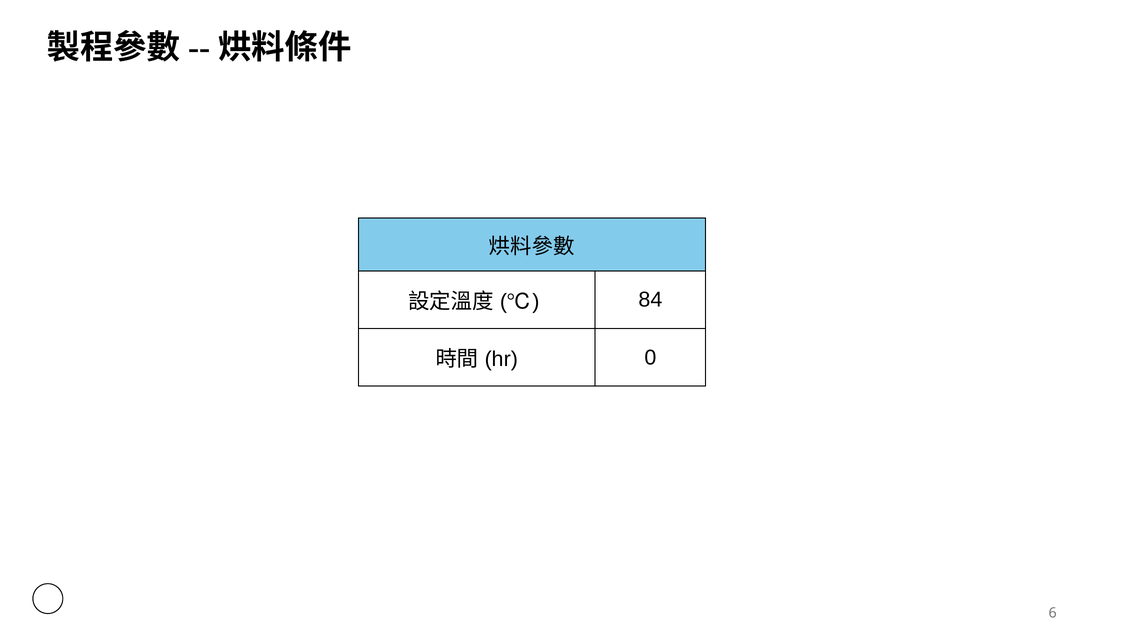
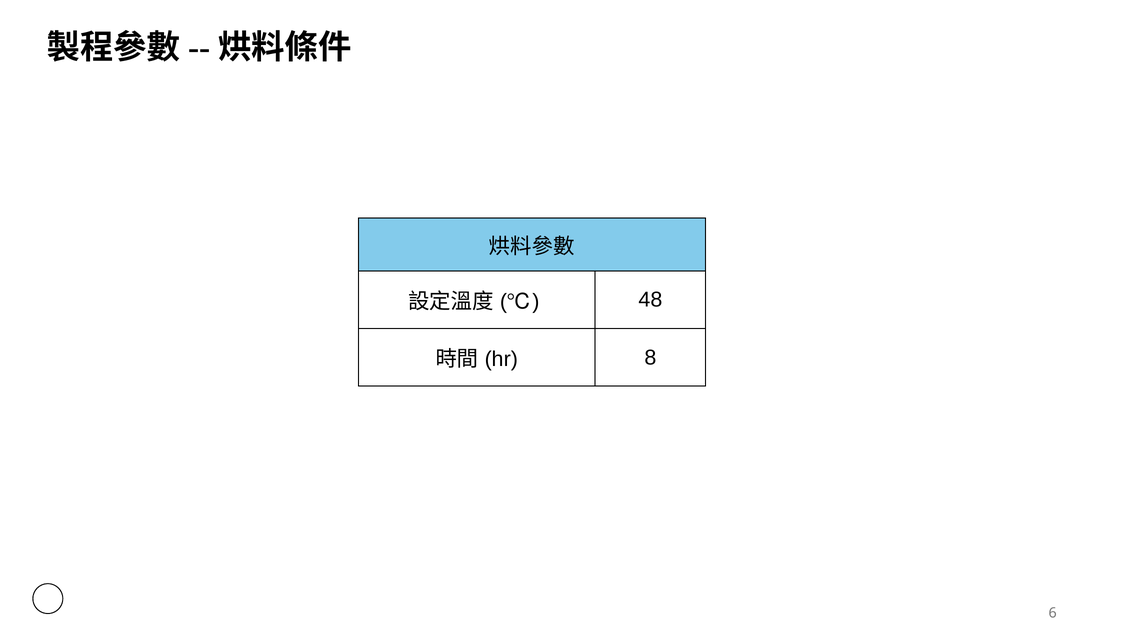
84: 84 -> 48
0: 0 -> 8
